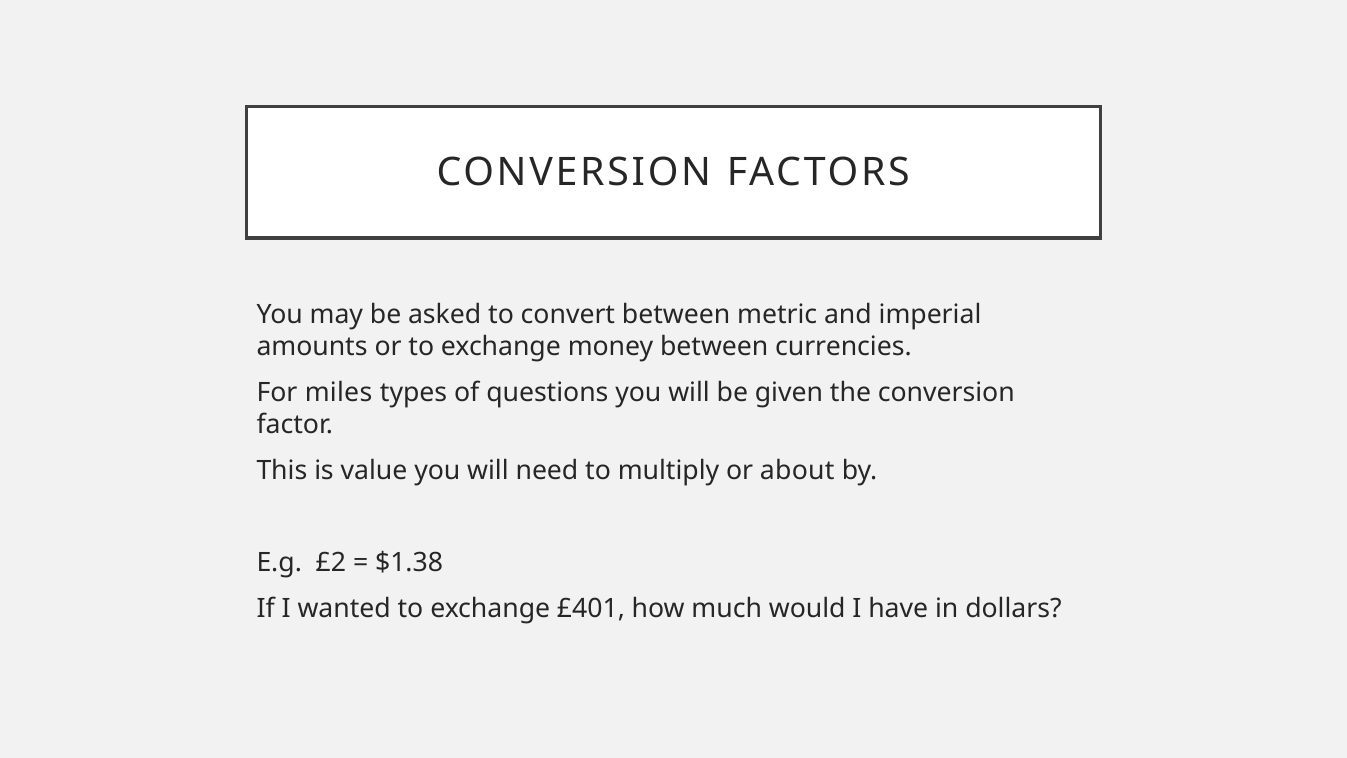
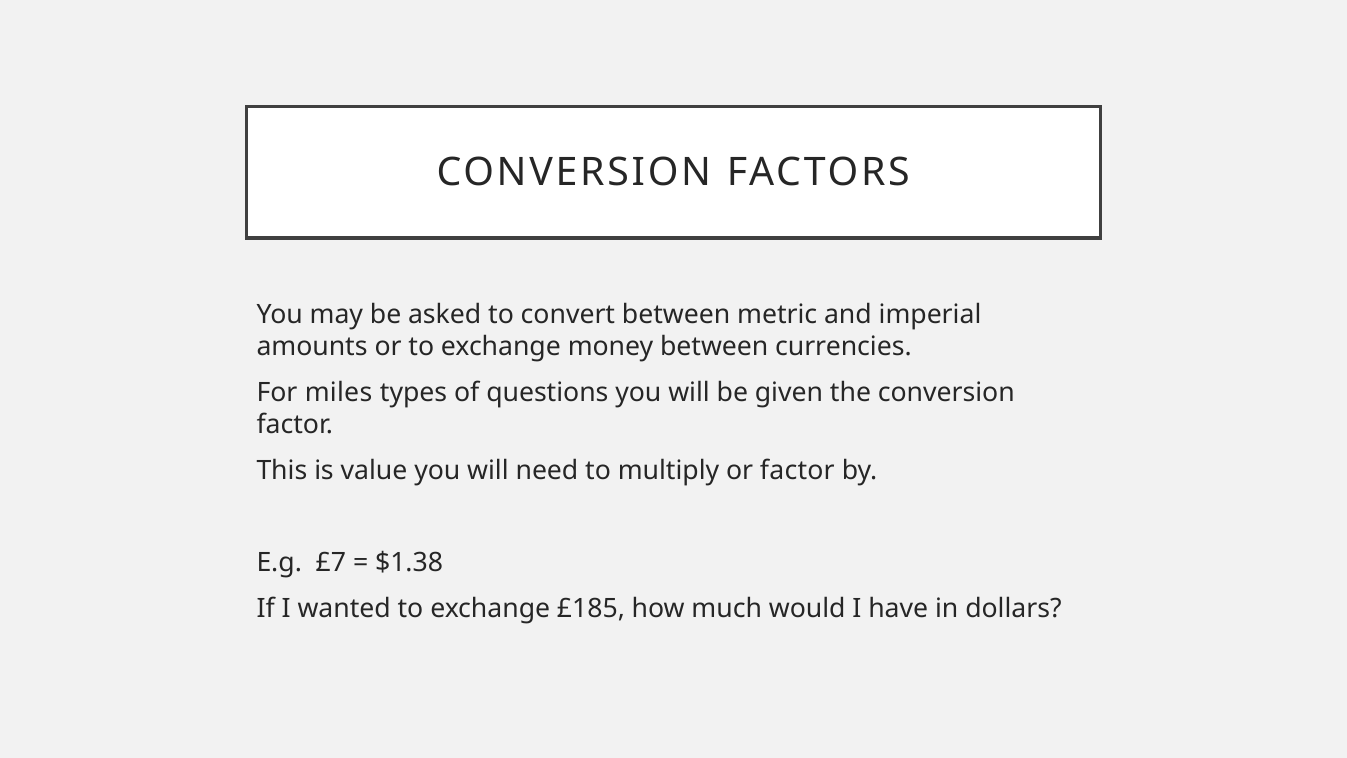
or about: about -> factor
£2: £2 -> £7
£401: £401 -> £185
